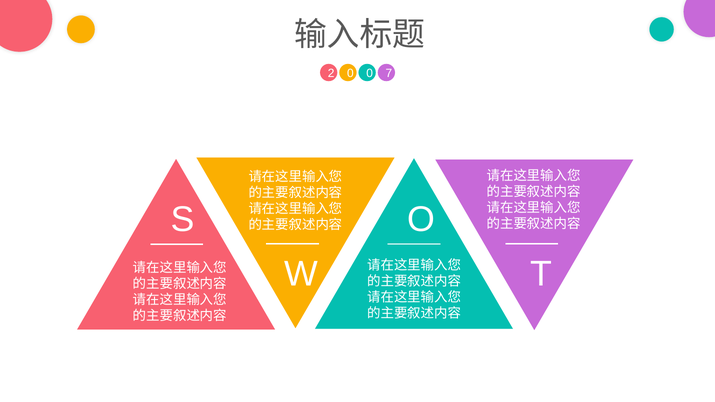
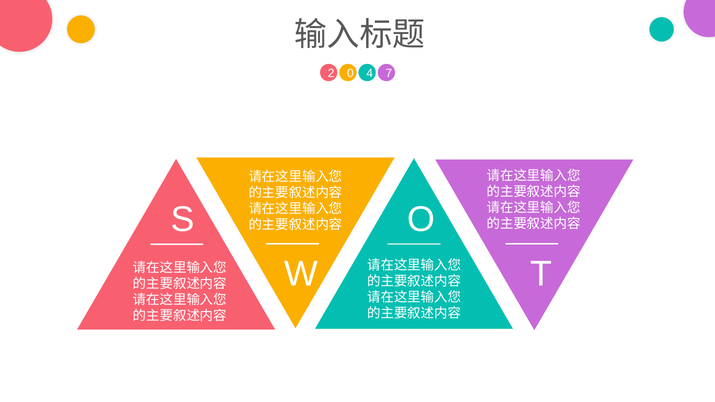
0 0: 0 -> 4
